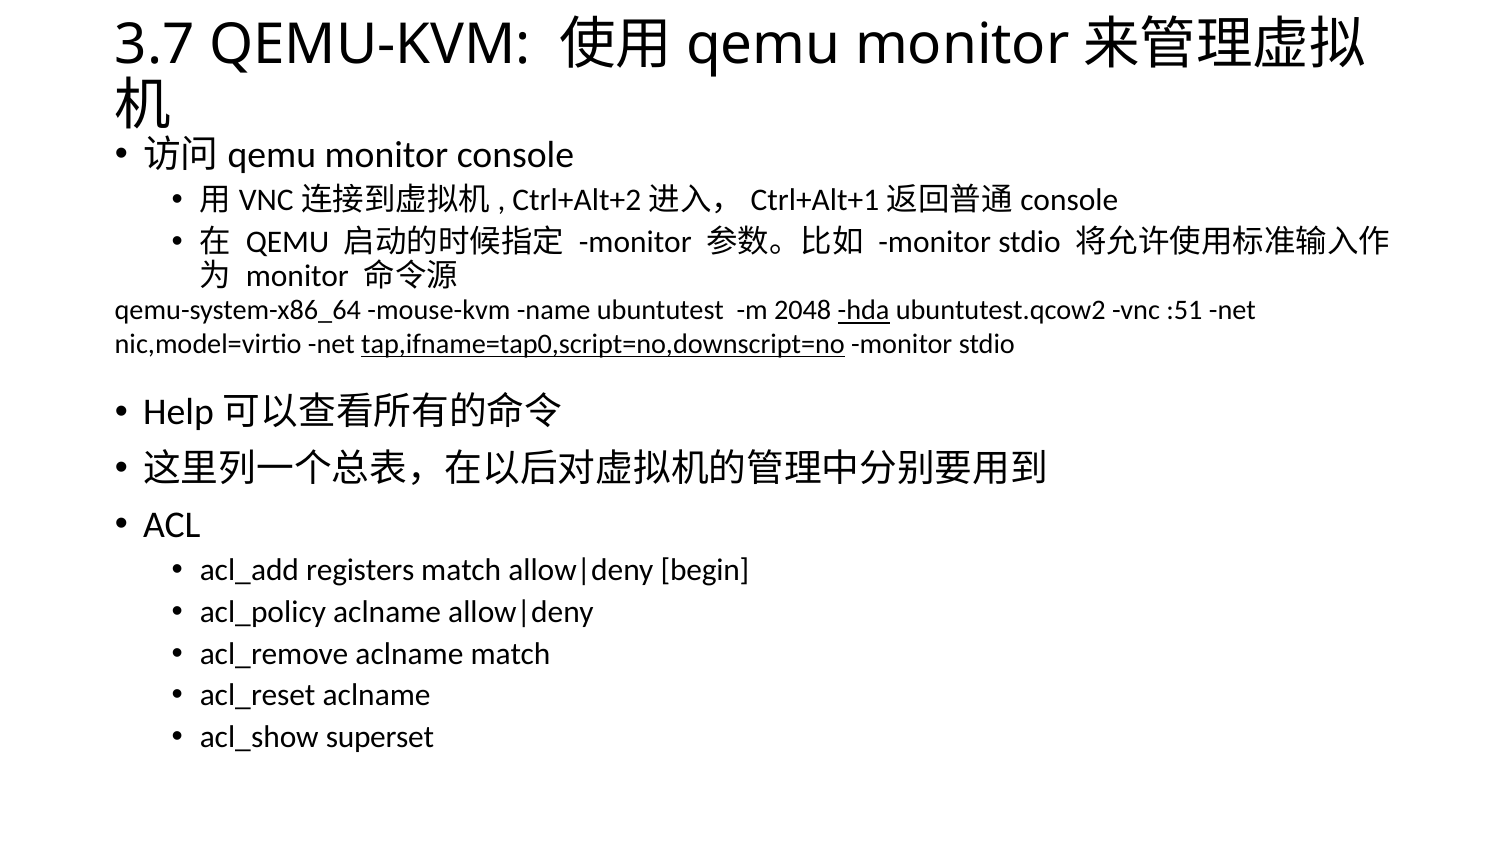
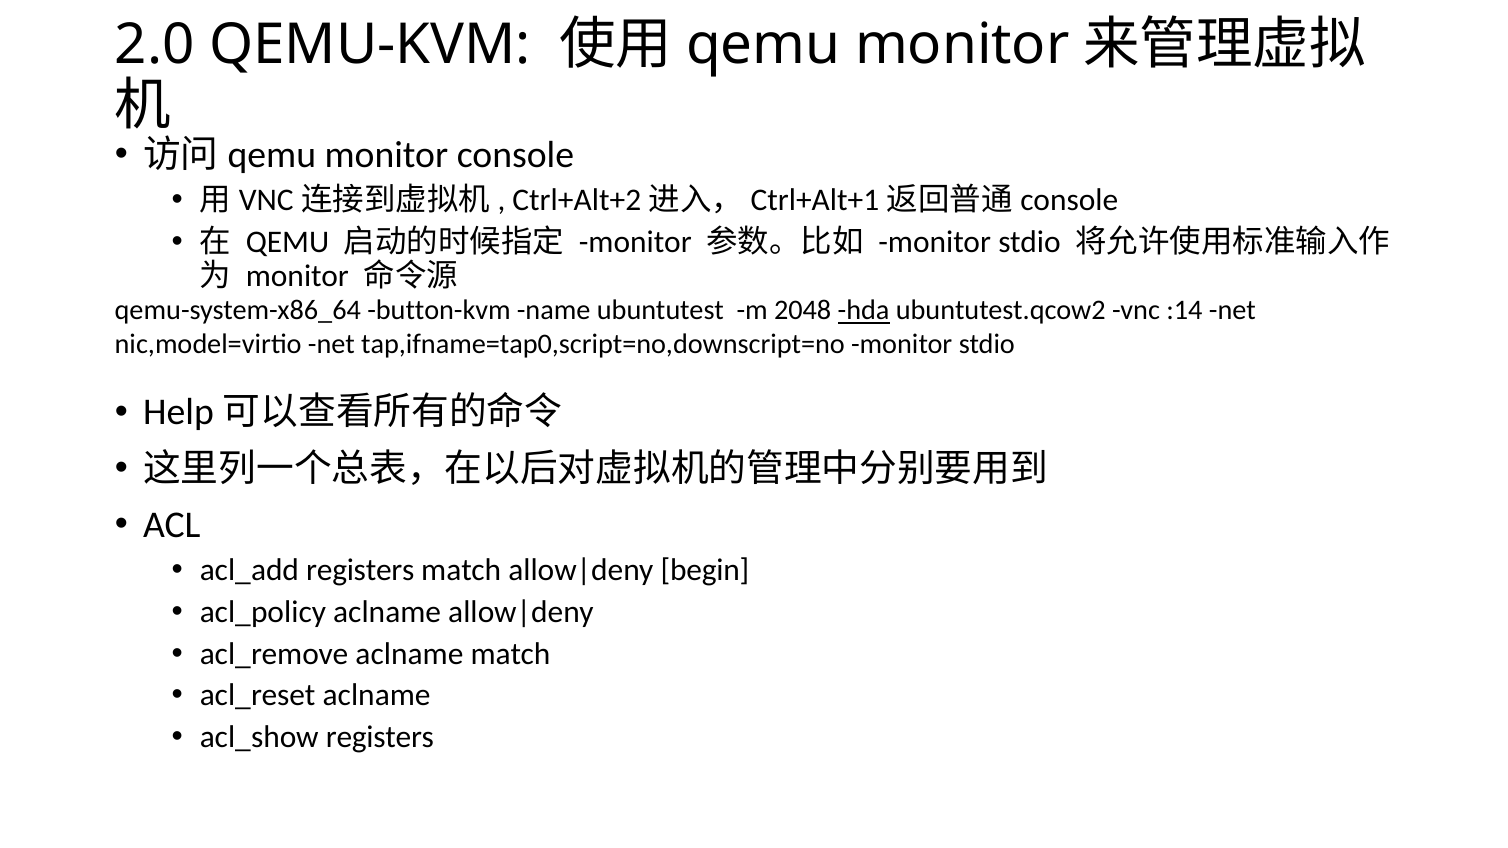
3.7: 3.7 -> 2.0
mouse-kvm: mouse-kvm -> button-kvm
:51: :51 -> :14
tap,ifname=tap0,script=no,downscript=no underline: present -> none
acl_show superset: superset -> registers
